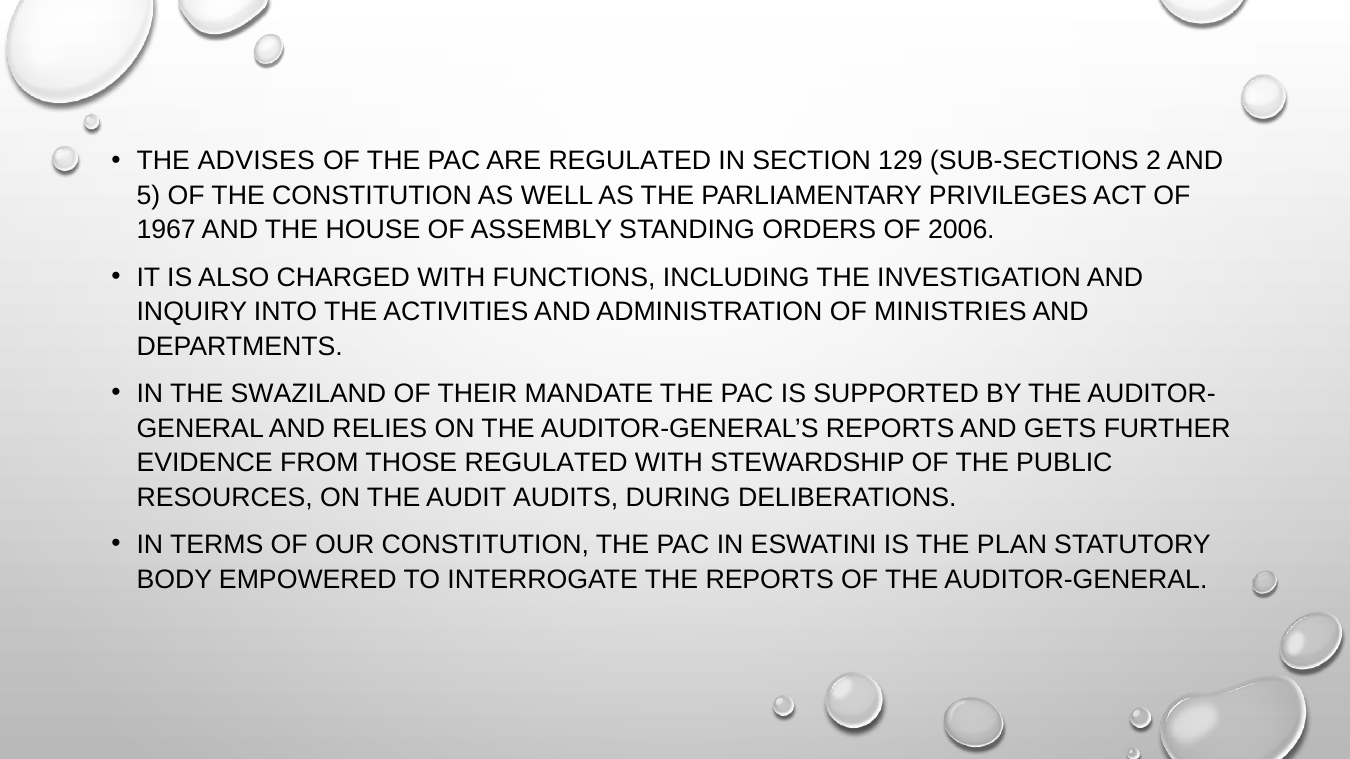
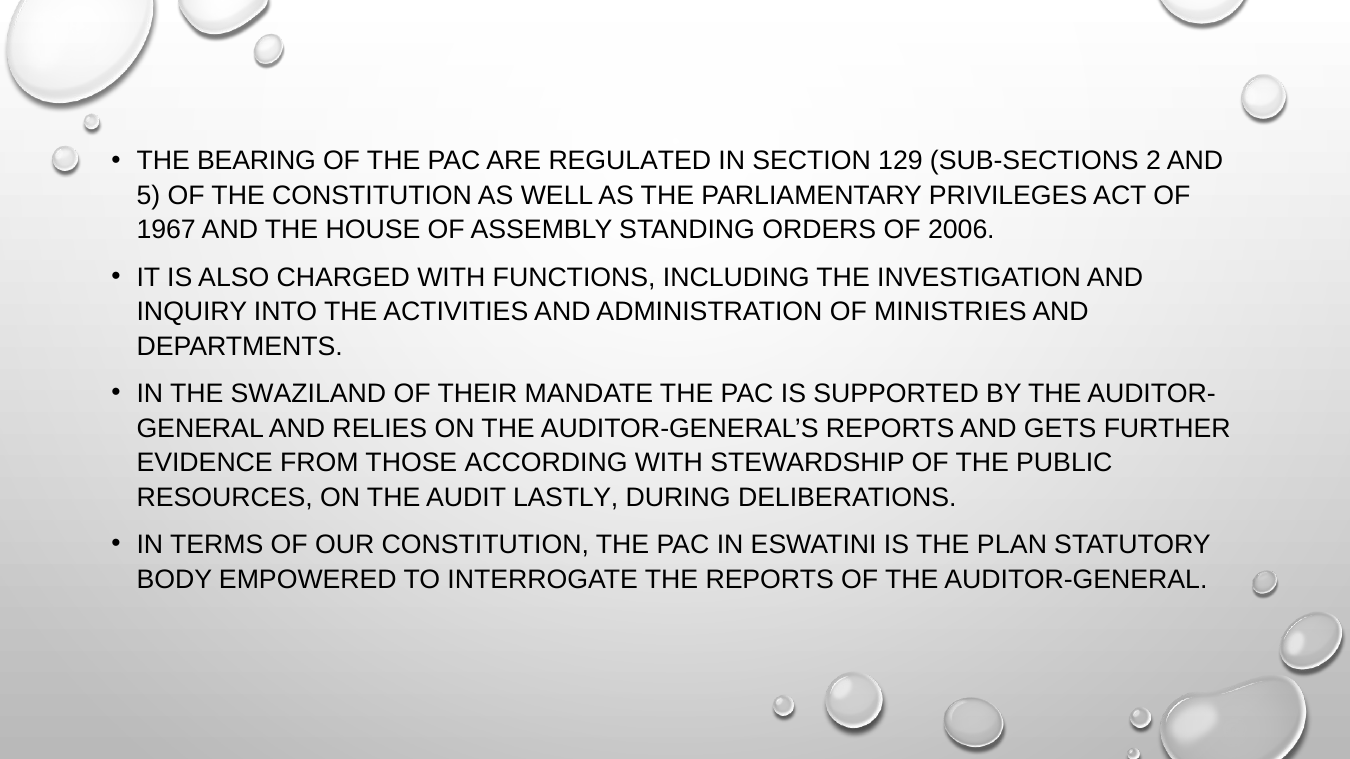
ADVISES: ADVISES -> BEARING
THOSE REGULATED: REGULATED -> ACCORDING
AUDITS: AUDITS -> LASTLY
